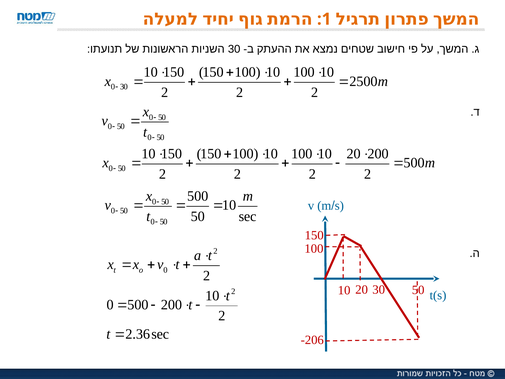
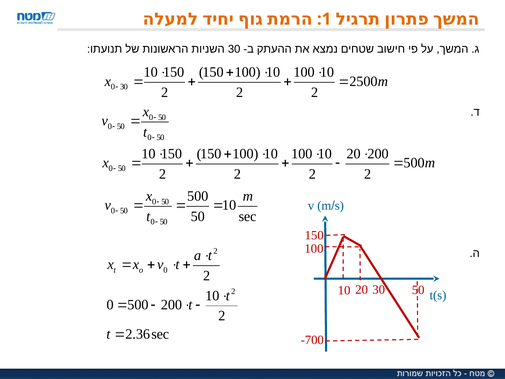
-206: -206 -> -700
